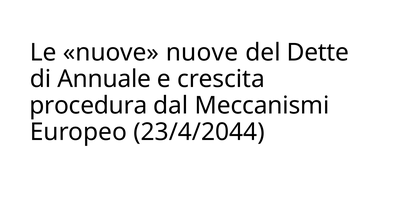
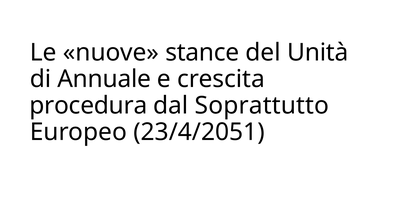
nuove nuove: nuove -> stance
Dette: Dette -> Unità
Meccanismi: Meccanismi -> Soprattutto
23/4/2044: 23/4/2044 -> 23/4/2051
